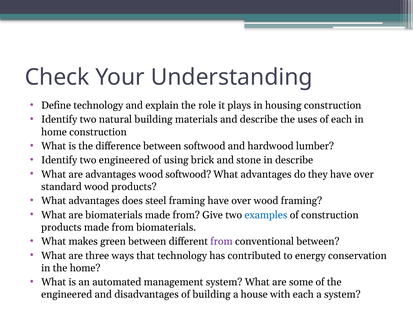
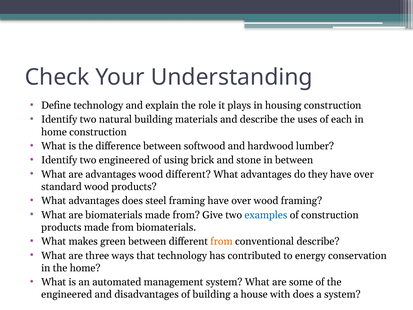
in describe: describe -> between
wood softwood: softwood -> different
from at (222, 241) colour: purple -> orange
conventional between: between -> describe
with each: each -> does
